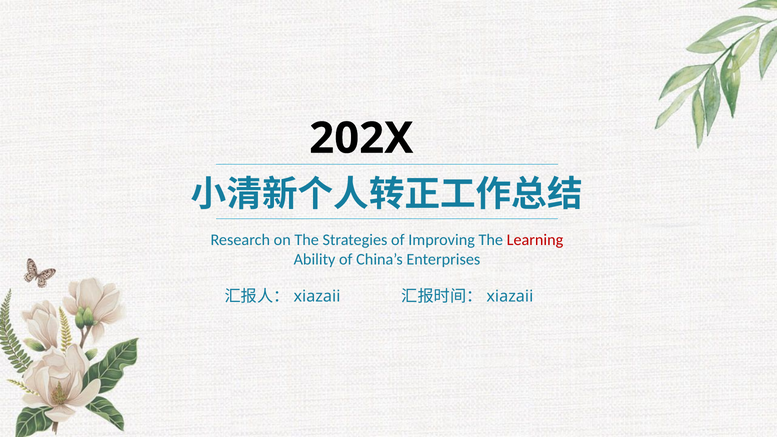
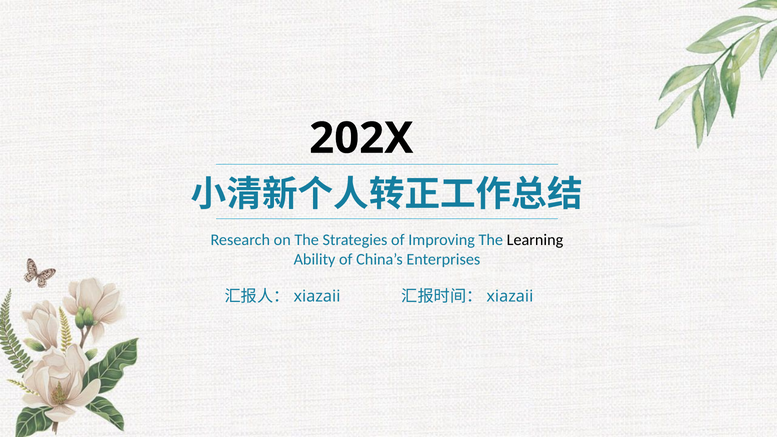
Learning colour: red -> black
